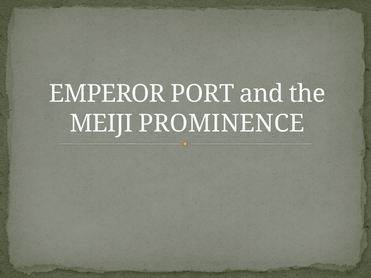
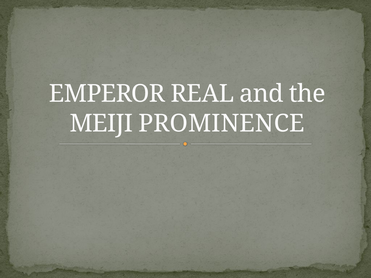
PORT: PORT -> REAL
